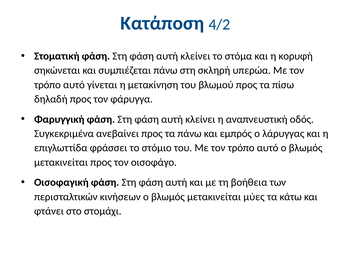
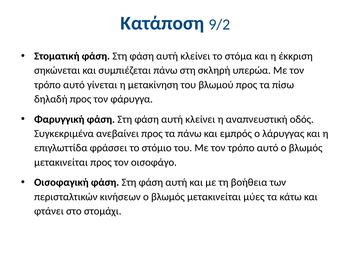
4/2: 4/2 -> 9/2
κορυφή: κορυφή -> έκκριση
